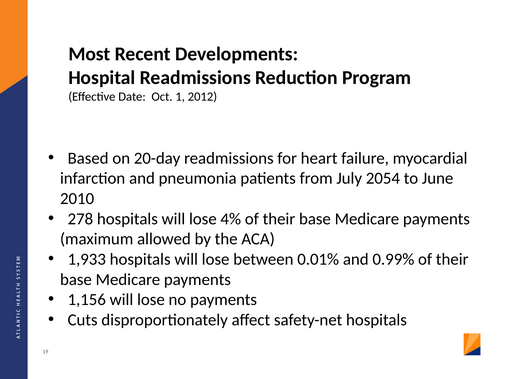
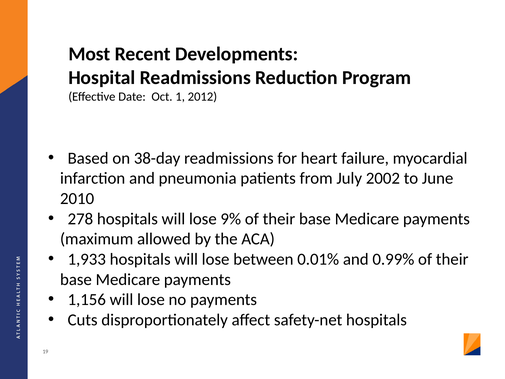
20-day: 20-day -> 38-day
2054: 2054 -> 2002
4%: 4% -> 9%
